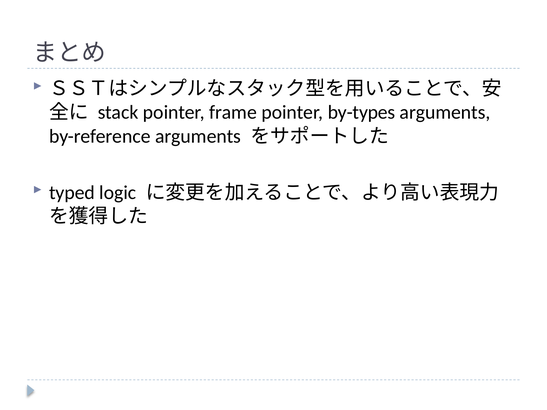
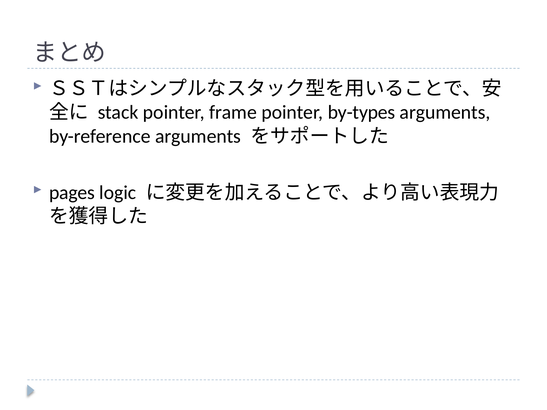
typed: typed -> pages
